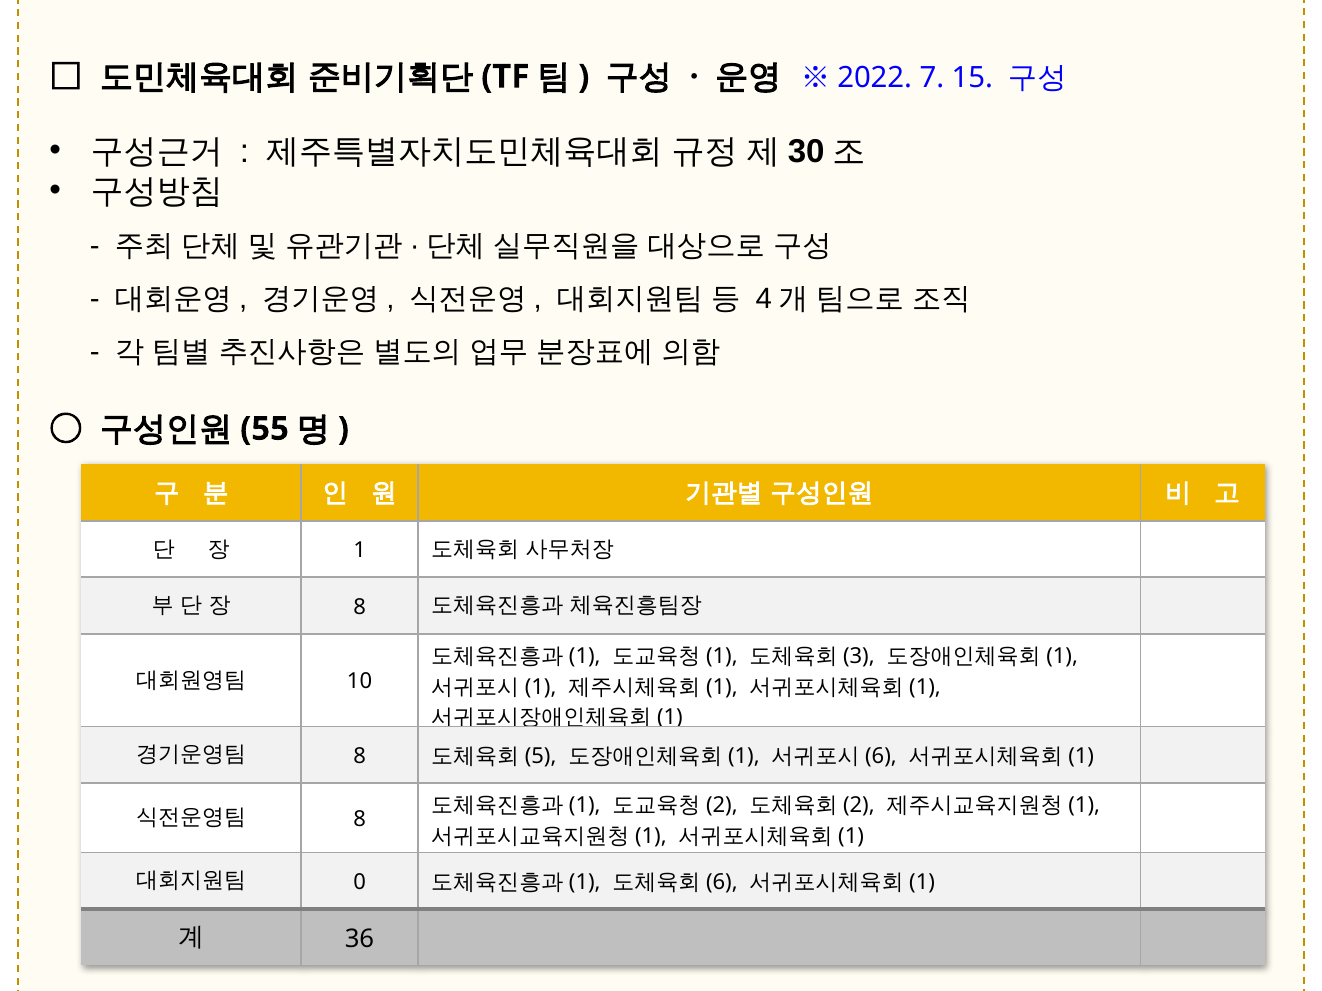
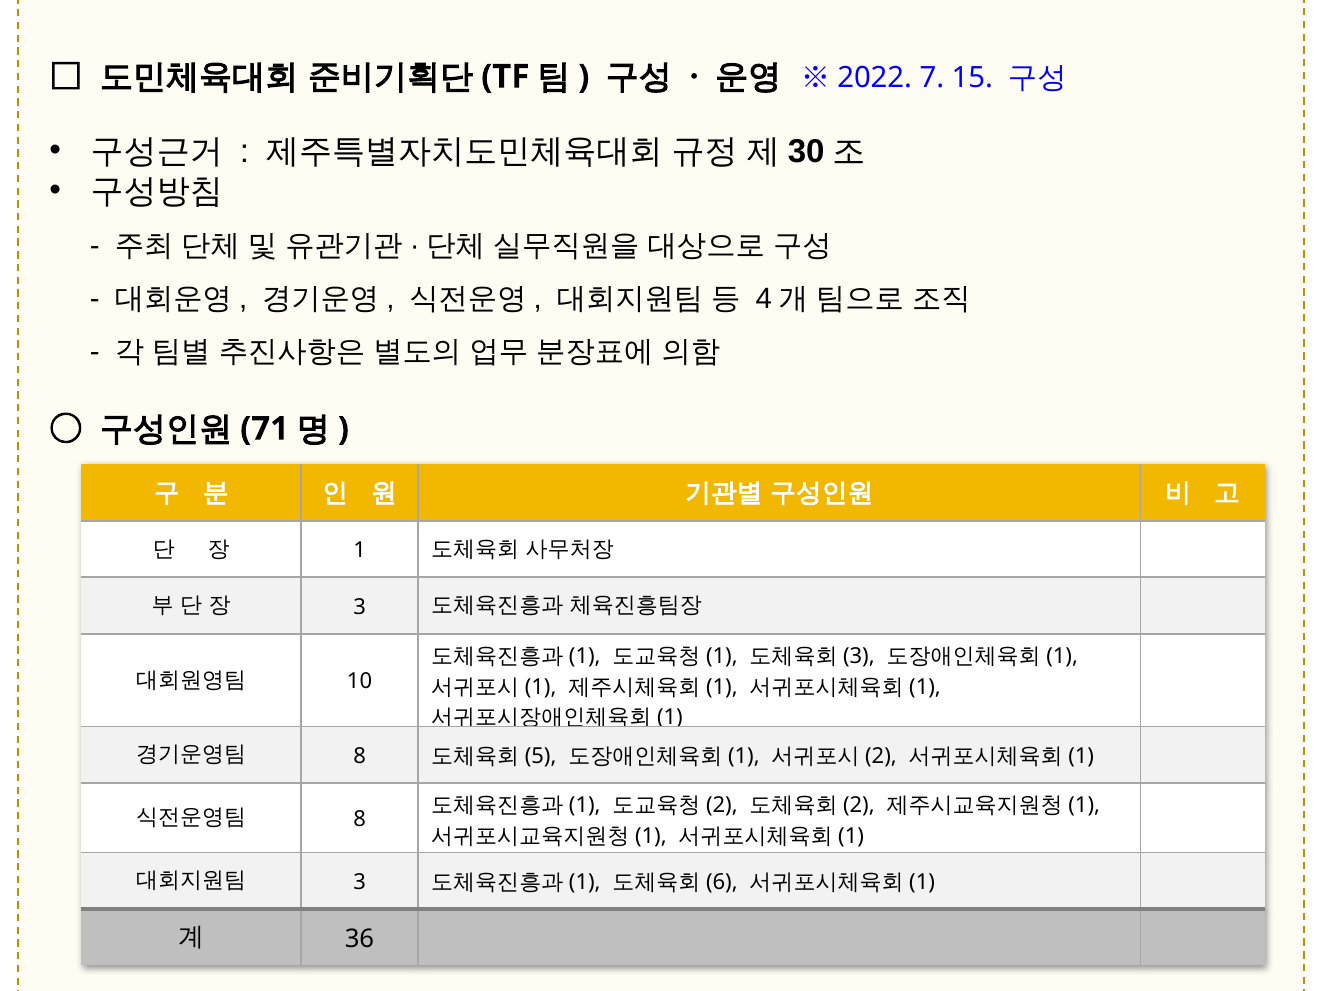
55: 55 -> 71
8 at (360, 607): 8 -> 3
6 at (881, 756): 6 -> 2
0 at (360, 882): 0 -> 3
